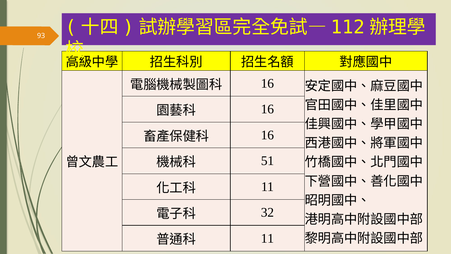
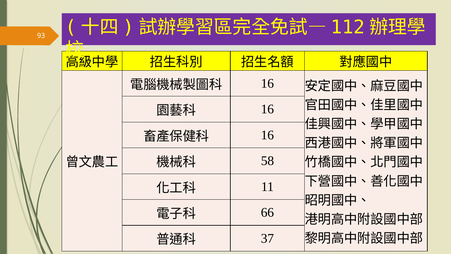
51: 51 -> 58
32: 32 -> 66
11 at (267, 238): 11 -> 37
